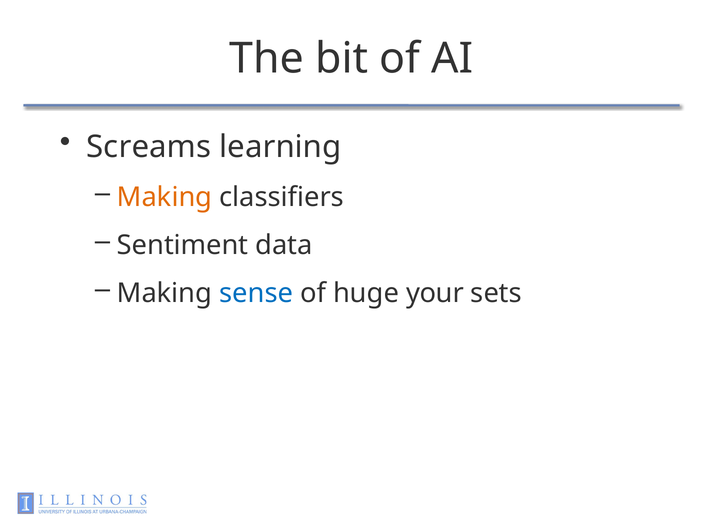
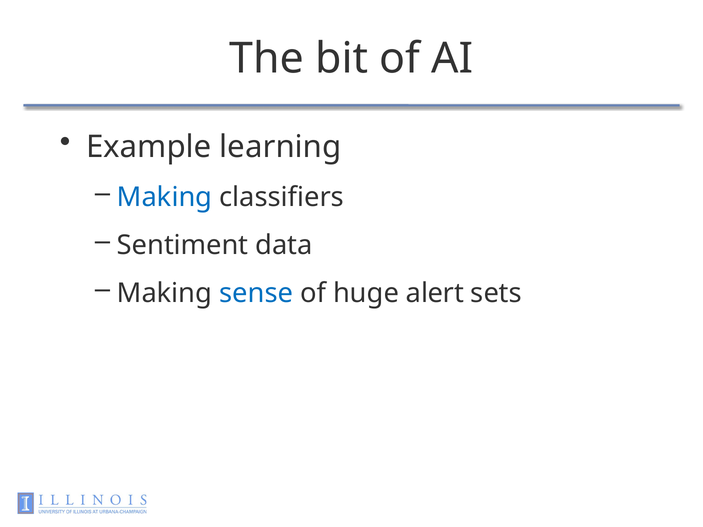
Screams: Screams -> Example
Making at (165, 197) colour: orange -> blue
your: your -> alert
